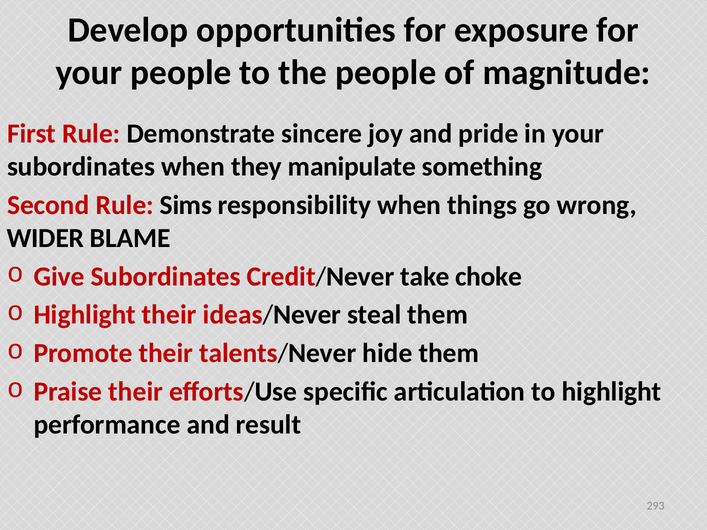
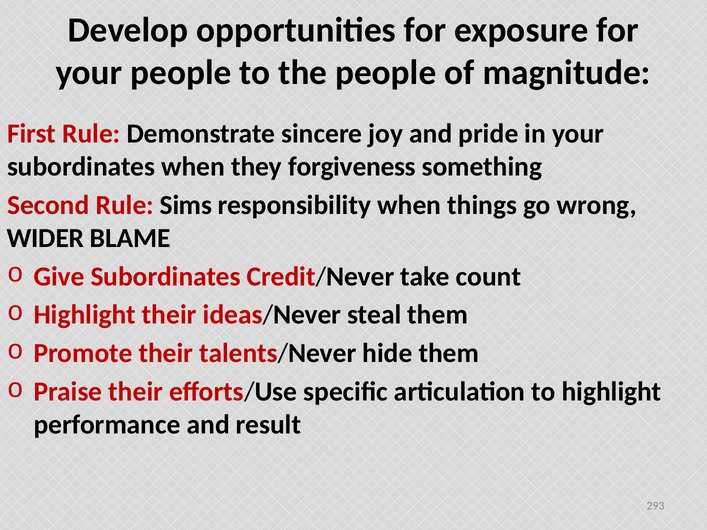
manipulate: manipulate -> forgiveness
choke: choke -> count
